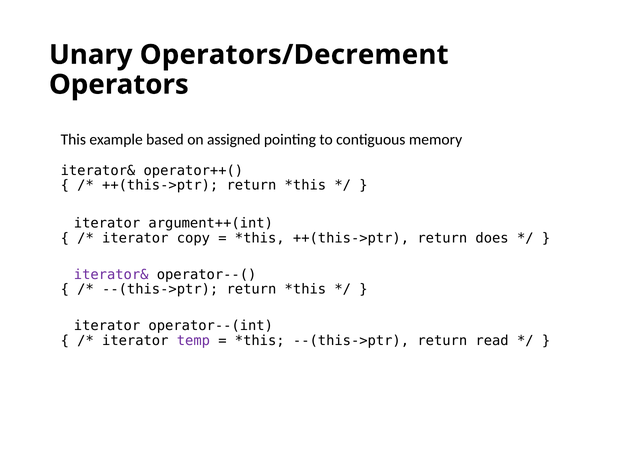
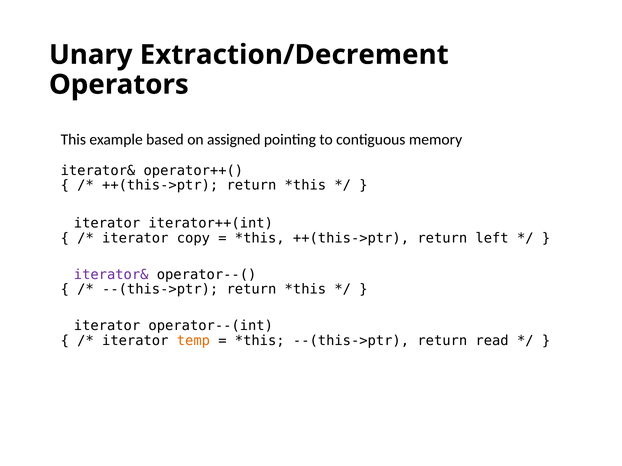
Operators/Decrement: Operators/Decrement -> Extraction/Decrement
argument++(int: argument++(int -> iterator++(int
does: does -> left
temp colour: purple -> orange
